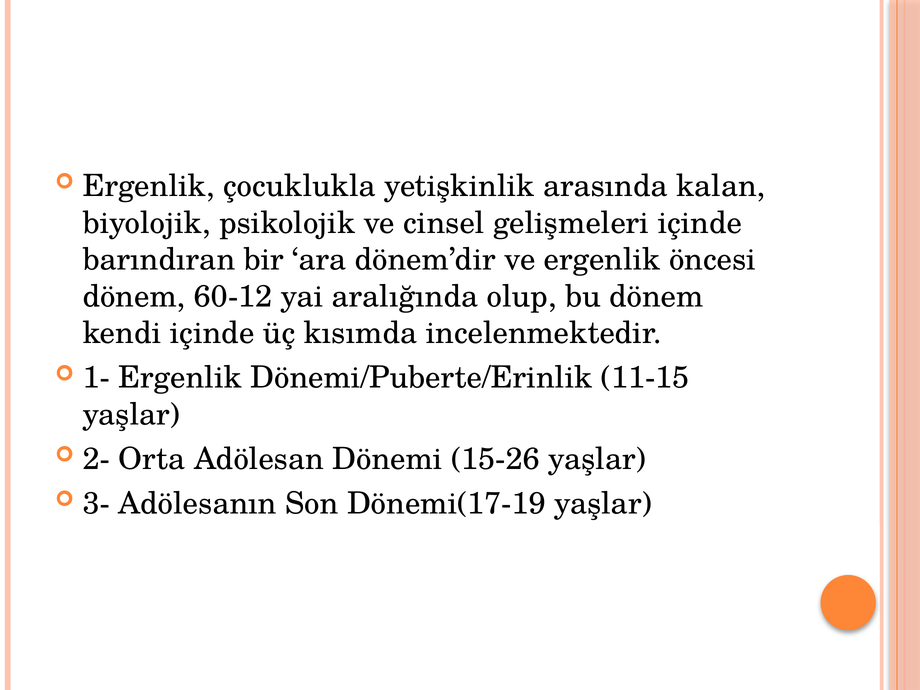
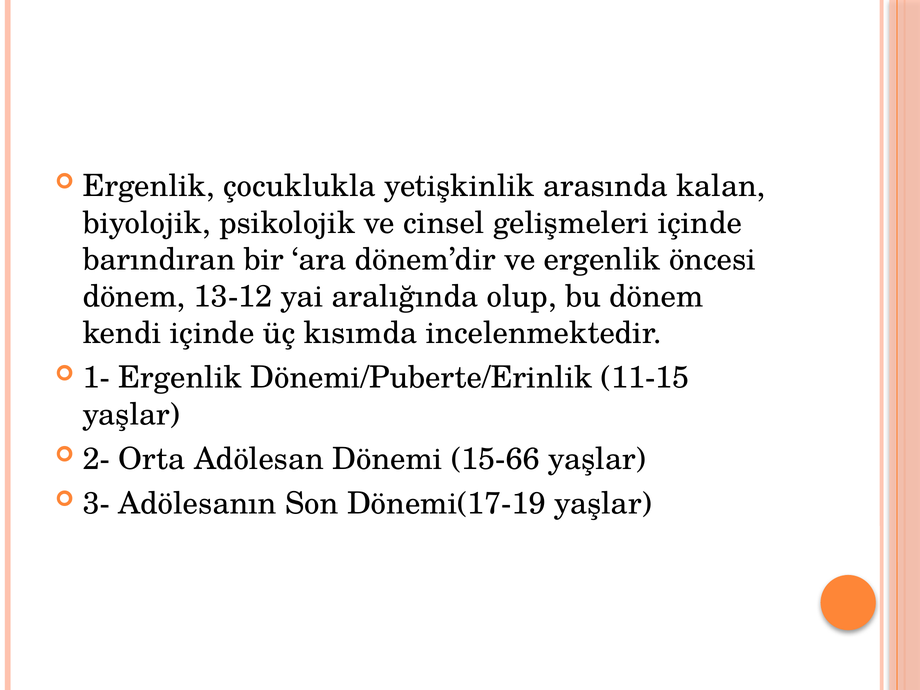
60-12: 60-12 -> 13-12
15-26: 15-26 -> 15-66
